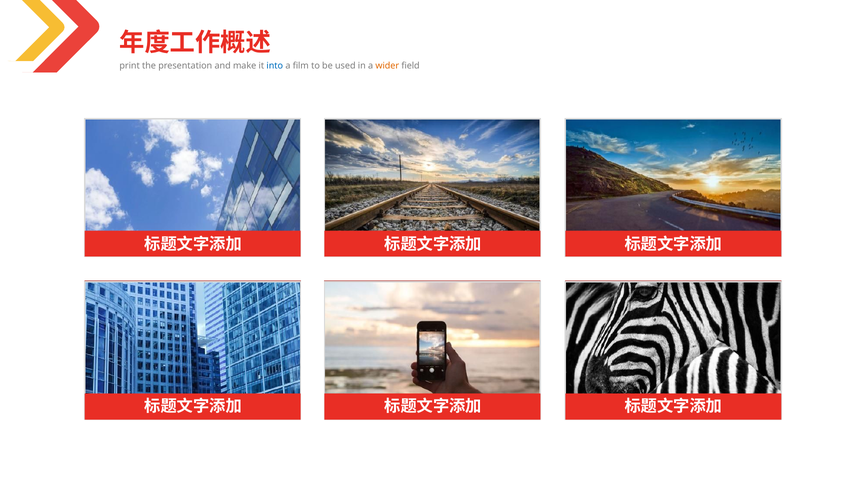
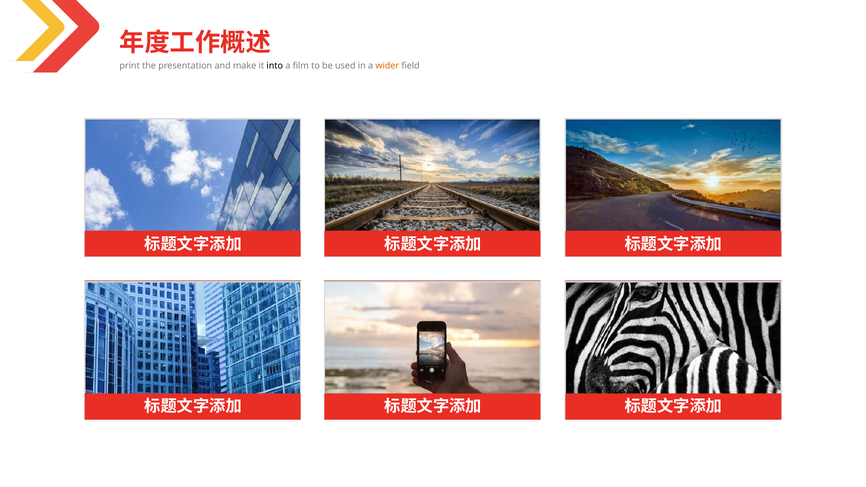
into colour: blue -> black
